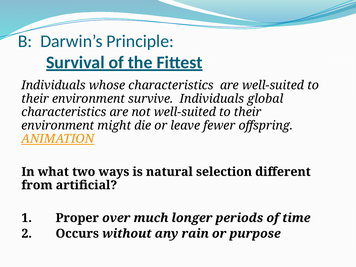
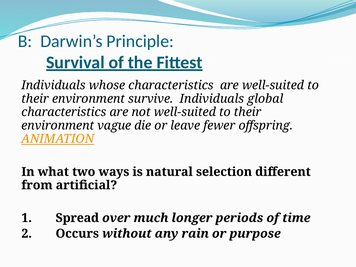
might: might -> vague
Proper: Proper -> Spread
